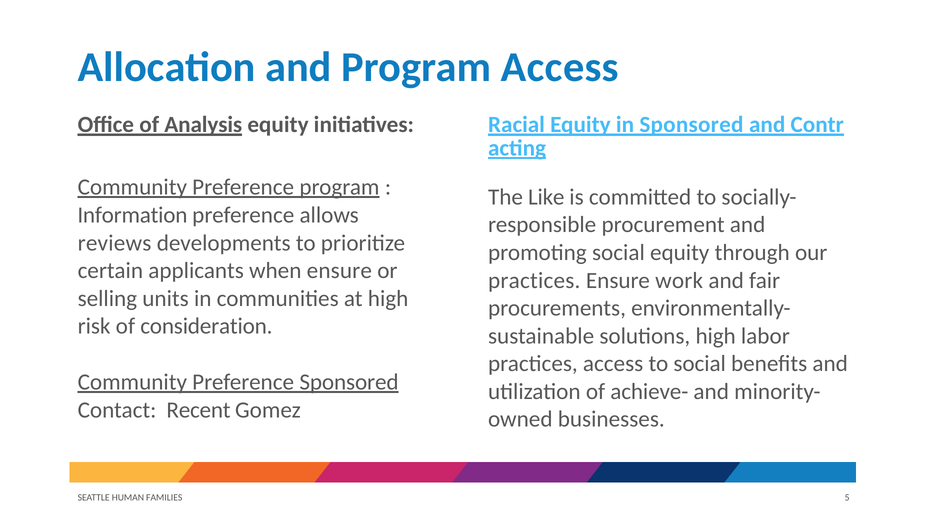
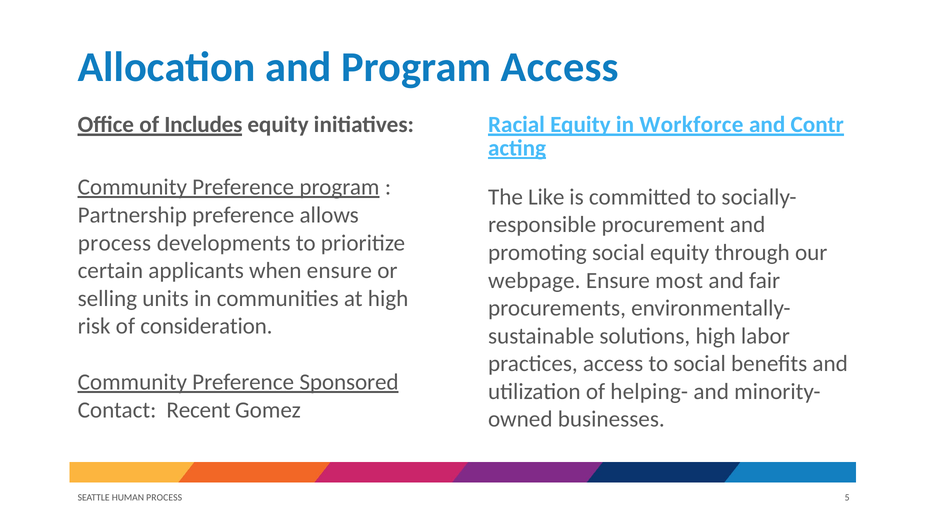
Analysis: Analysis -> Includes
in Sponsored: Sponsored -> Workforce
Information: Information -> Partnership
reviews at (114, 243): reviews -> process
practices at (534, 281): practices -> webpage
work: work -> most
achieve-: achieve- -> helping-
HUMAN FAMILIES: FAMILIES -> PROCESS
